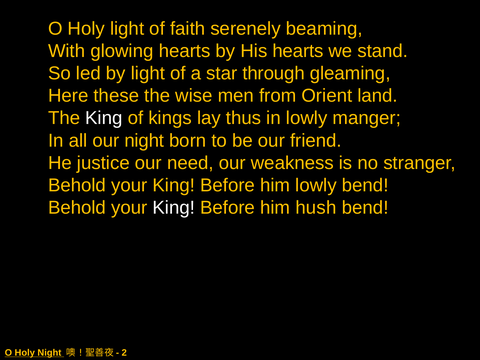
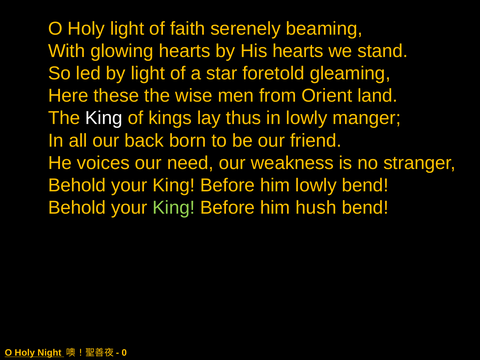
through: through -> foretold
our night: night -> back
justice: justice -> voices
King at (174, 208) colour: white -> light green
2: 2 -> 0
